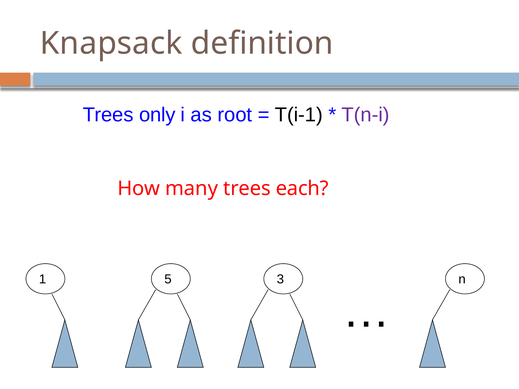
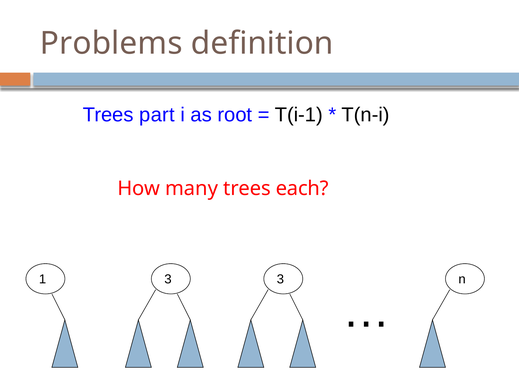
Knapsack: Knapsack -> Problems
only: only -> part
T(n-i colour: purple -> black
1 5: 5 -> 3
